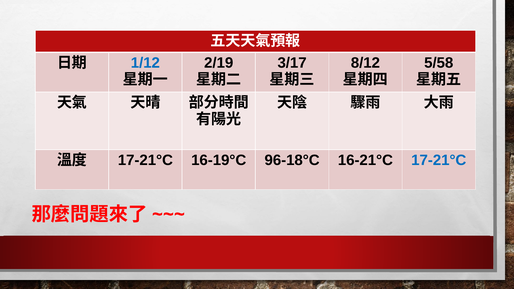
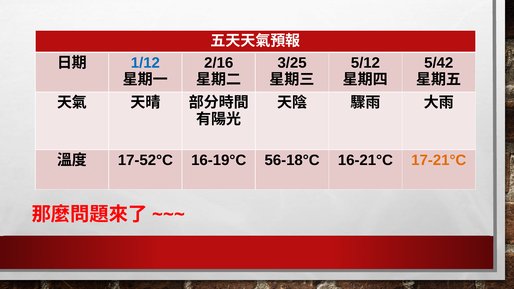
2/19: 2/19 -> 2/16
3/17: 3/17 -> 3/25
8/12: 8/12 -> 5/12
5/58: 5/58 -> 5/42
17-21°C at (145, 160): 17-21°C -> 17-52°C
96-18°C: 96-18°C -> 56-18°C
17-21°C at (439, 160) colour: blue -> orange
